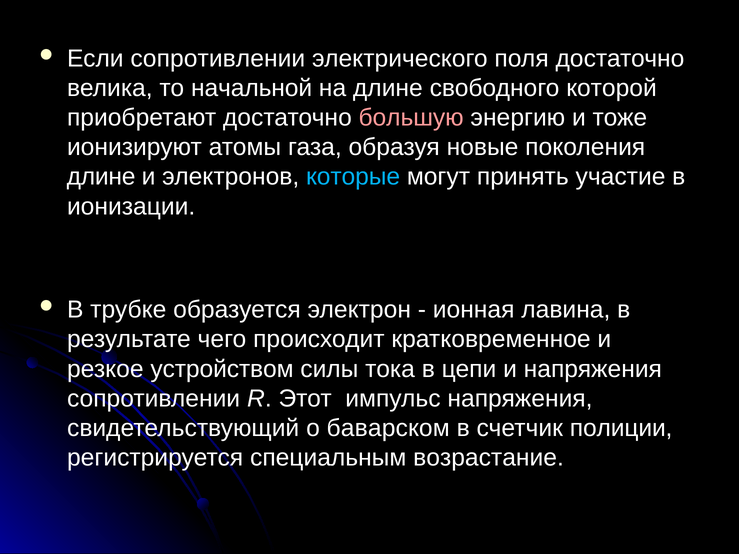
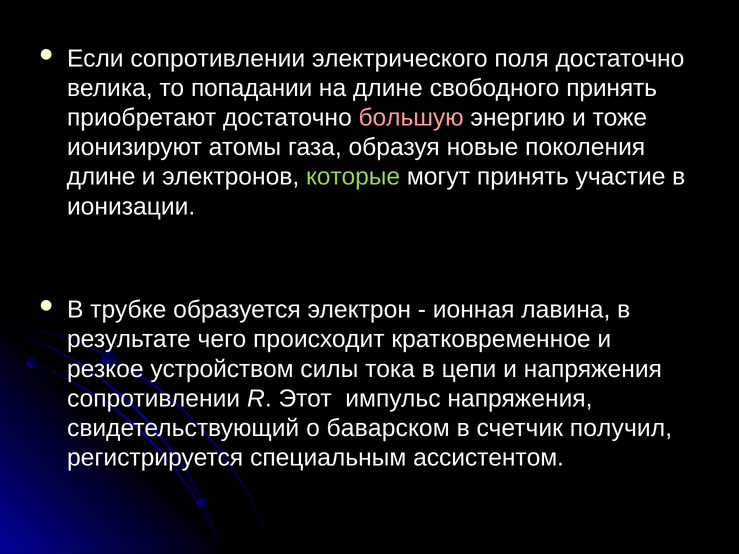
начальной: начальной -> попадании
свободного которой: которой -> принять
которые colour: light blue -> light green
полиции: полиции -> получил
возрастание: возрастание -> ассистентом
